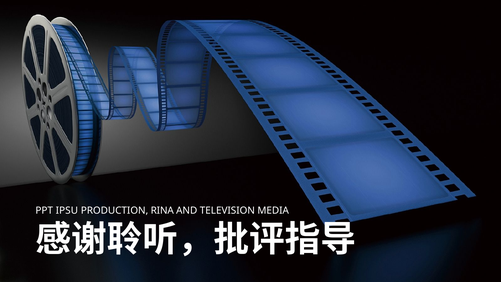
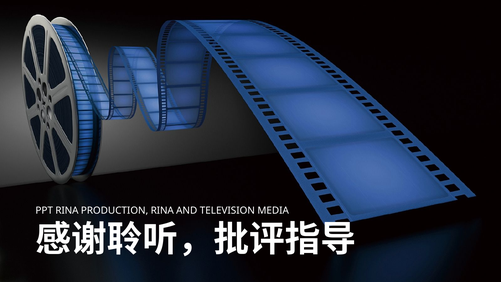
PPT IPSU: IPSU -> RINA
